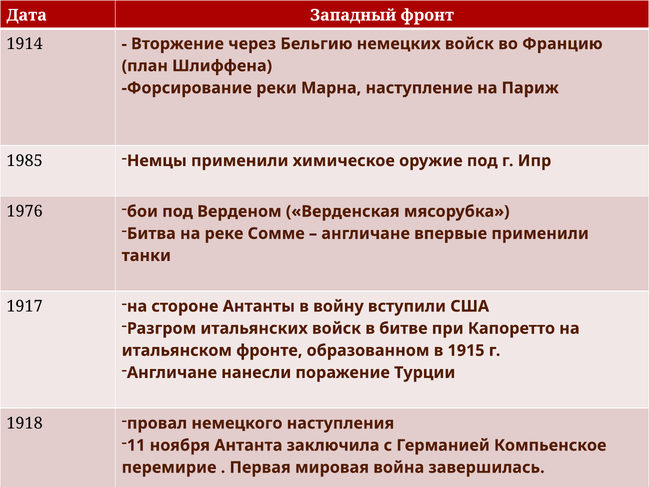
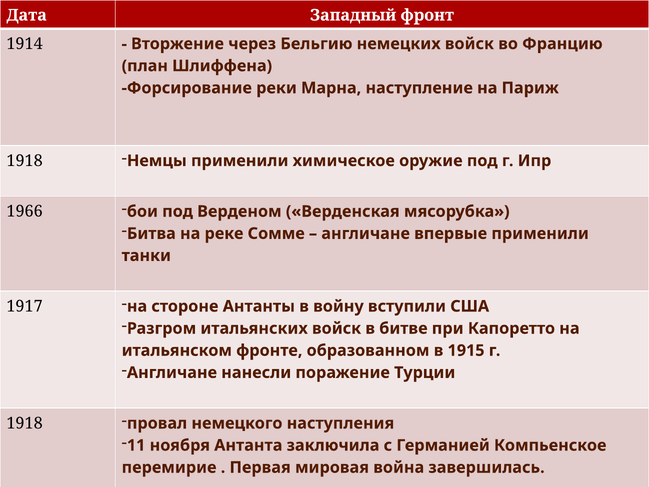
1985 at (25, 161): 1985 -> 1918
1976: 1976 -> 1966
